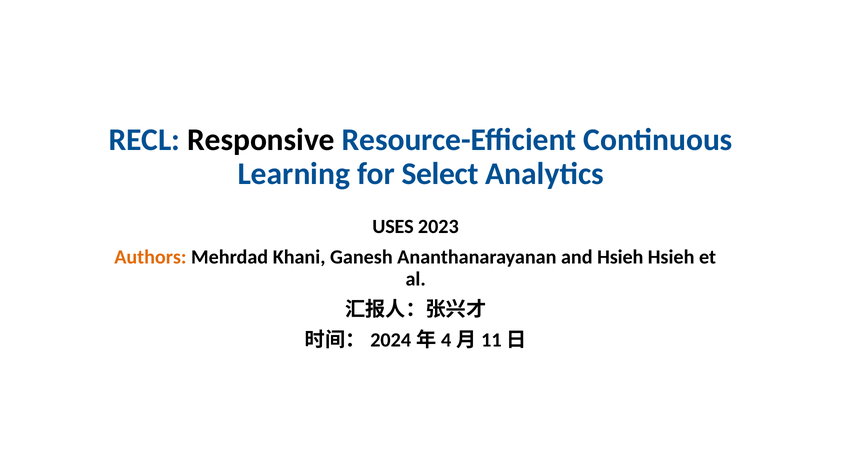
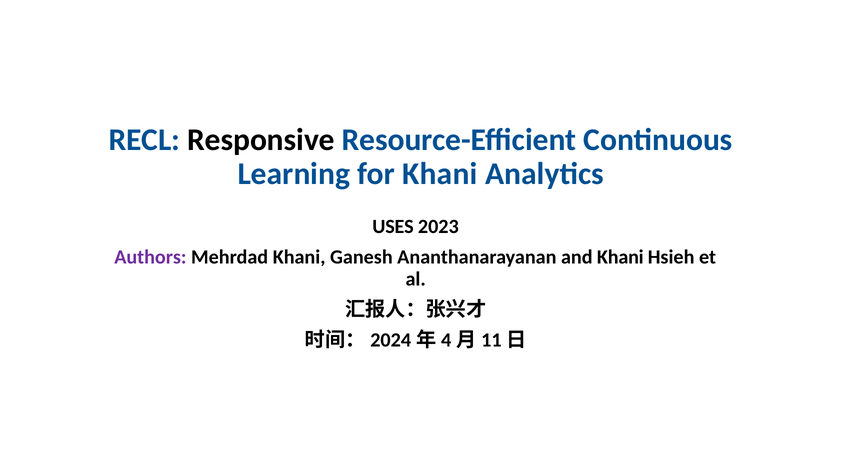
for Select: Select -> Khani
Authors colour: orange -> purple
and Hsieh: Hsieh -> Khani
